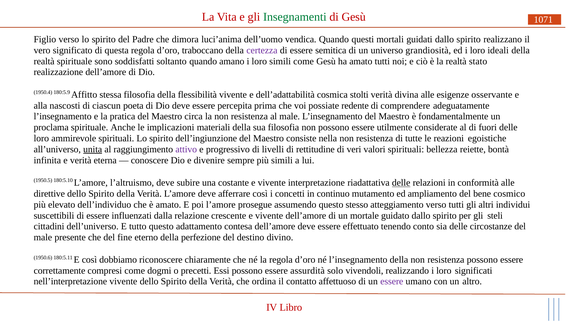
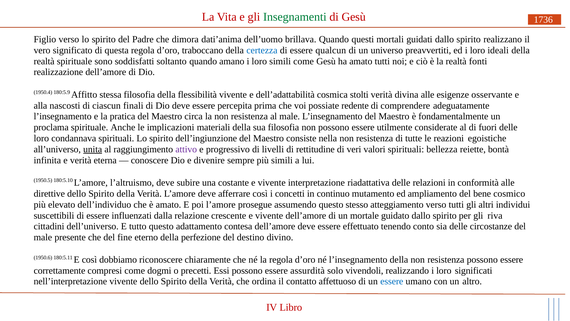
1071: 1071 -> 1736
luci’anima: luci’anima -> dati’anima
vendica: vendica -> brillava
certezza colour: purple -> blue
semitica: semitica -> qualcun
grandiosità: grandiosità -> preavvertiti
stato: stato -> fonti
poeta: poeta -> finali
ammirevole: ammirevole -> condannava
delle at (401, 183) underline: present -> none
steli: steli -> riva
essere at (392, 281) colour: purple -> blue
